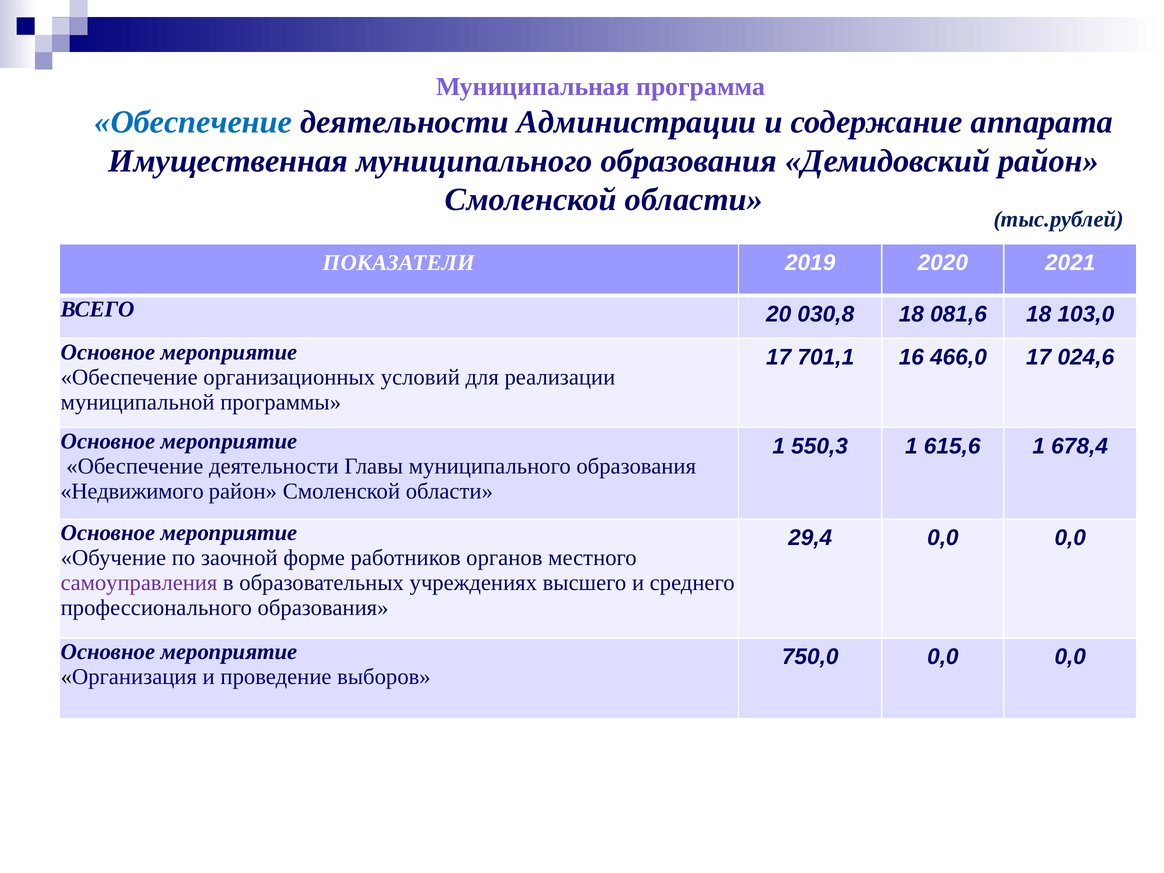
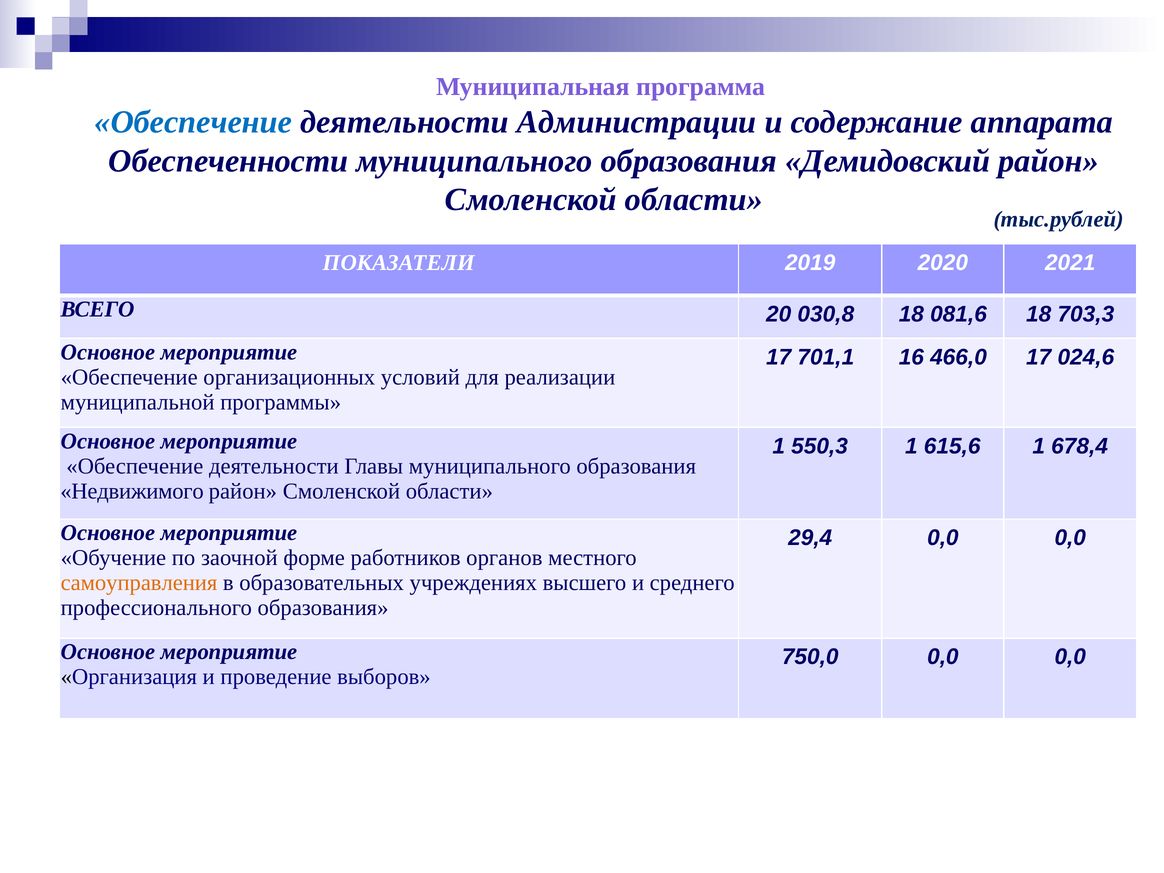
Имущественная: Имущественная -> Обеспеченности
103,0: 103,0 -> 703,3
самоуправления colour: purple -> orange
